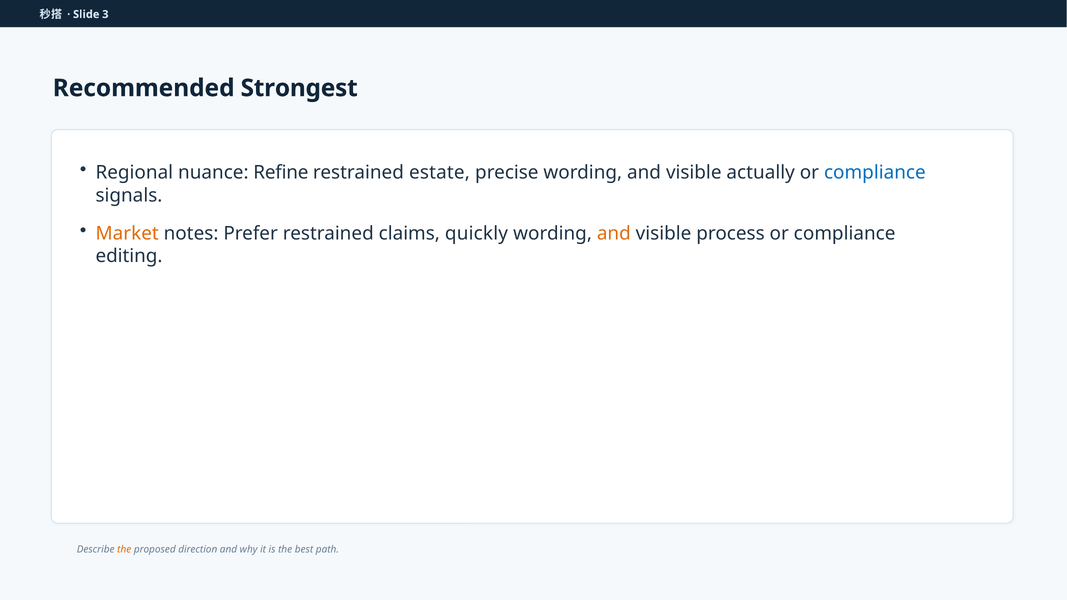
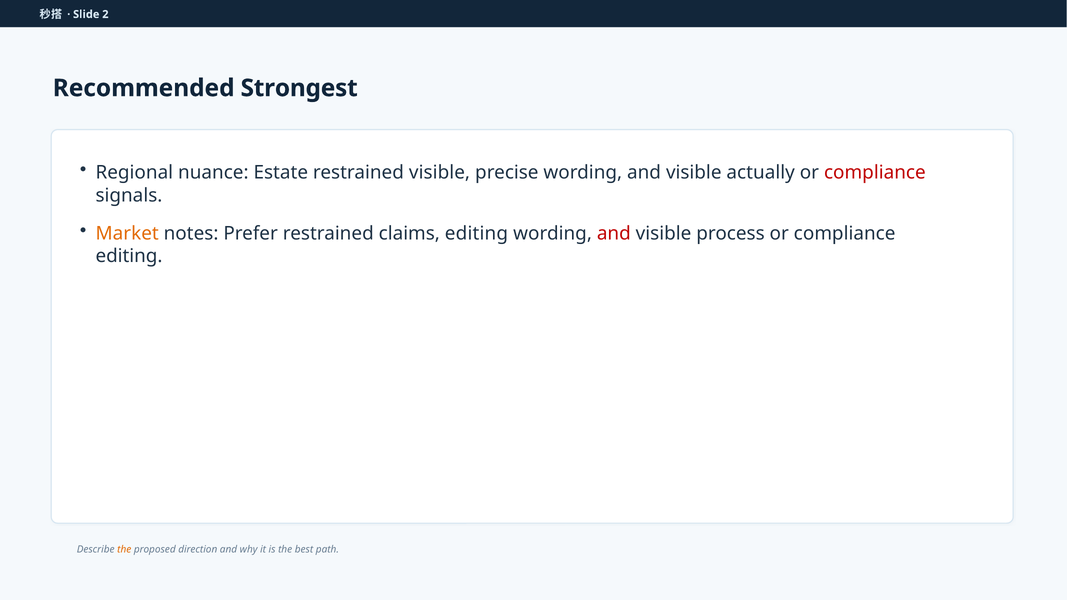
3: 3 -> 2
Refine: Refine -> Estate
restrained estate: estate -> visible
compliance at (875, 173) colour: blue -> red
claims quickly: quickly -> editing
and at (614, 234) colour: orange -> red
